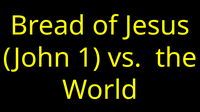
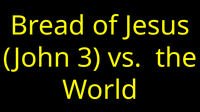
1: 1 -> 3
